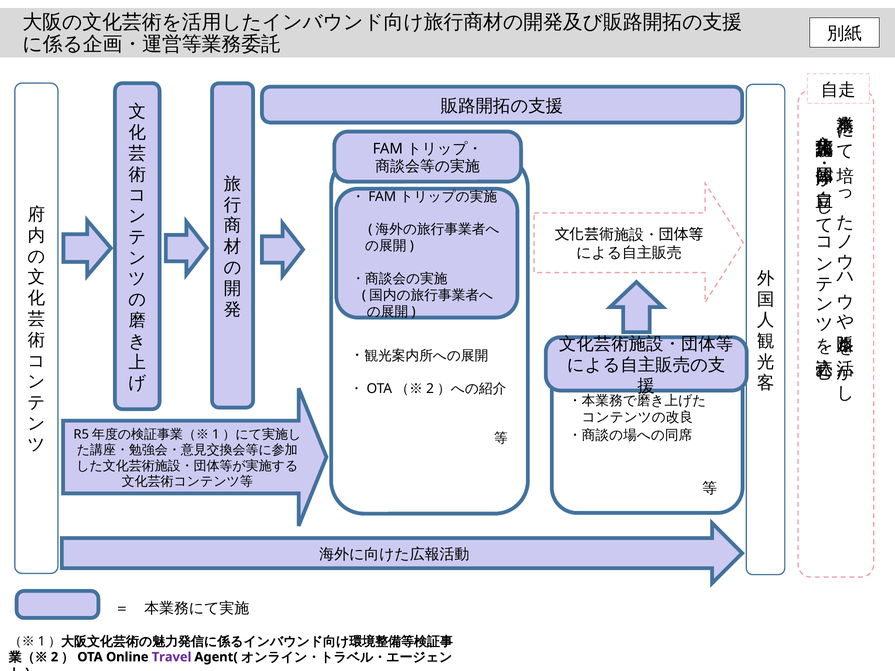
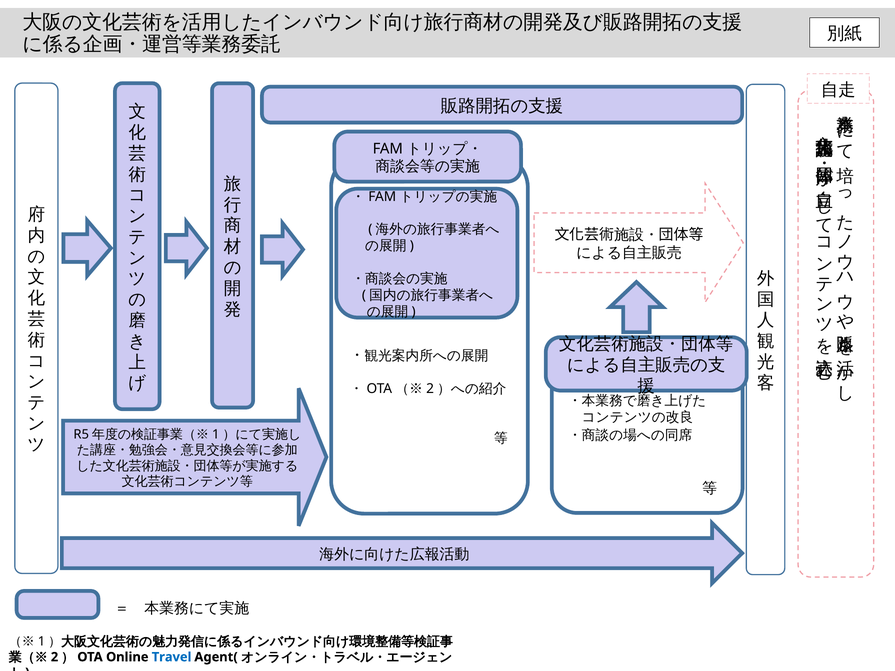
Travel colour: purple -> blue
